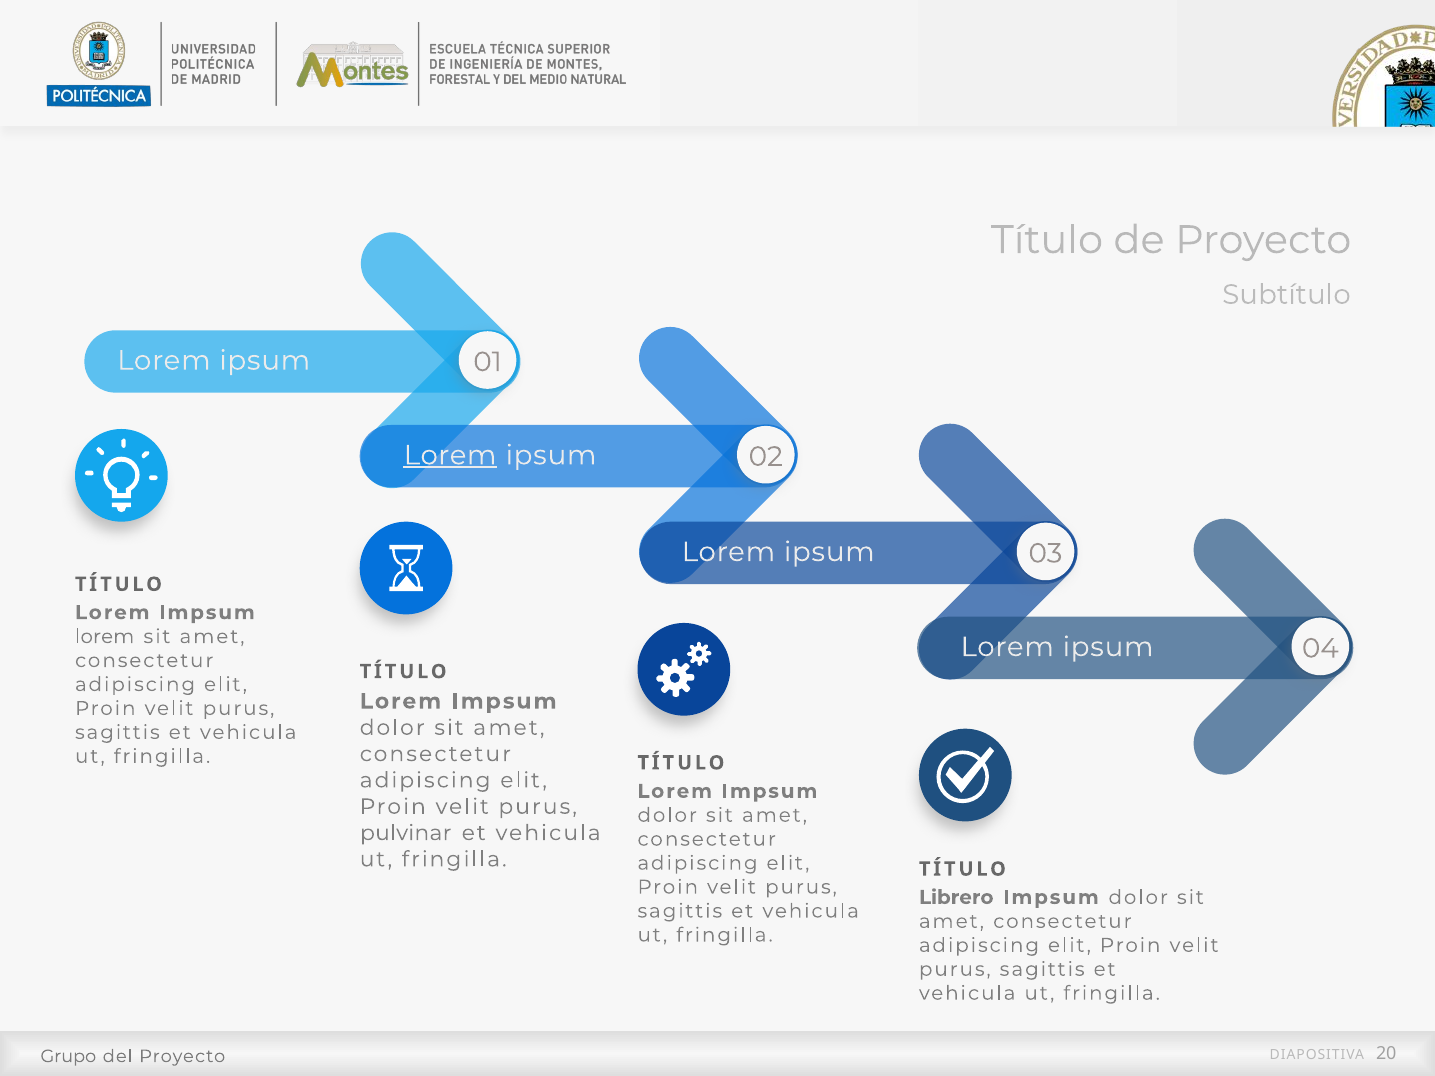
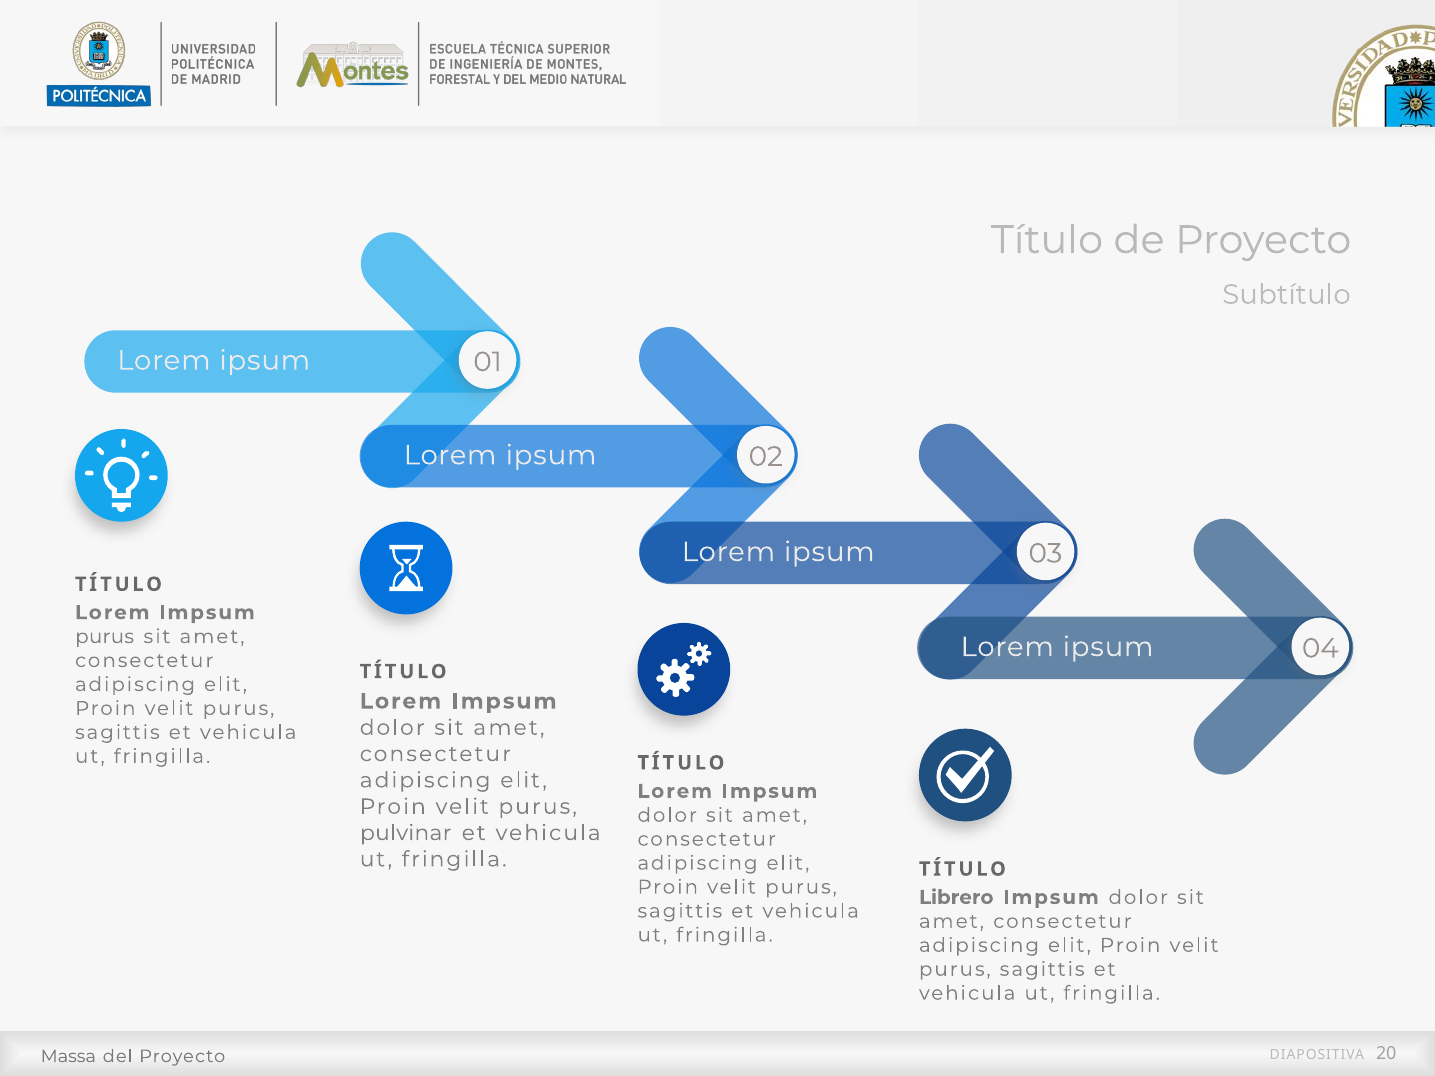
Lorem at (450, 455) underline: present -> none
lorem at (105, 637): lorem -> purus
Grupo: Grupo -> Massa
